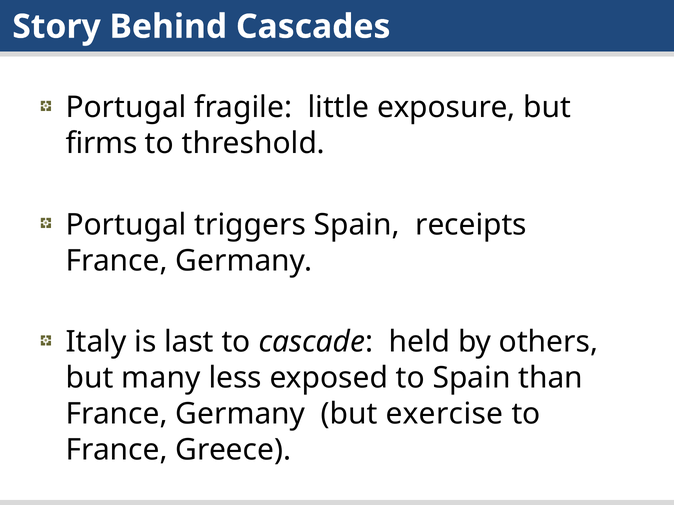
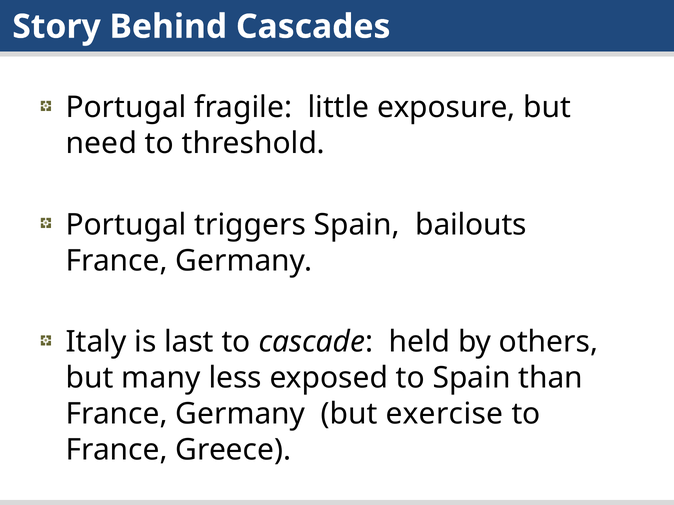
firms: firms -> need
receipts: receipts -> bailouts
